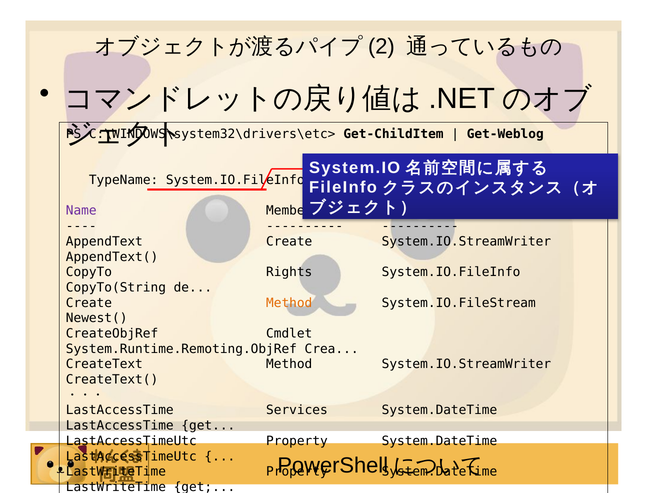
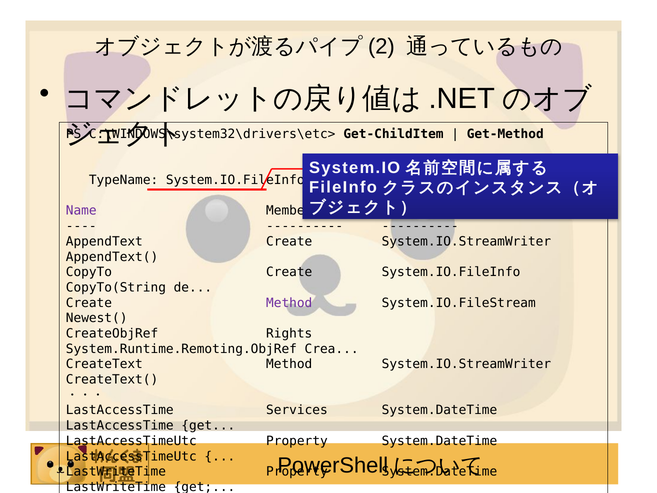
Get-Weblog: Get-Weblog -> Get-Method
CopyTo Rights: Rights -> Create
Method at (289, 303) colour: orange -> purple
Cmdlet: Cmdlet -> Rights
